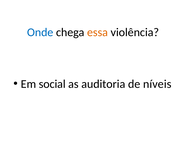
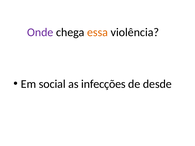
Onde colour: blue -> purple
auditoria: auditoria -> infecções
níveis: níveis -> desde
